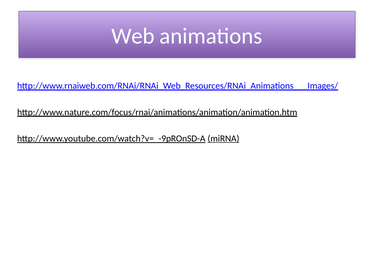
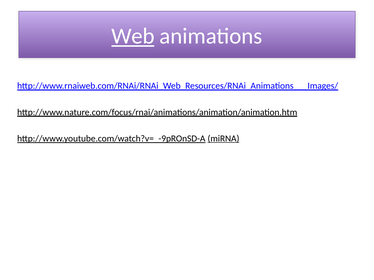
Web underline: none -> present
